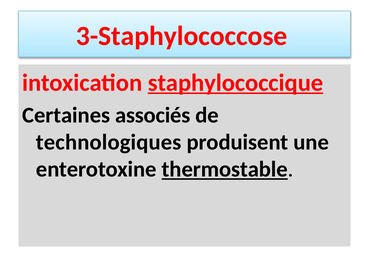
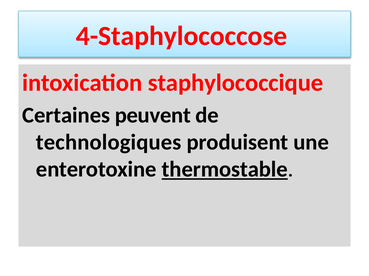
3-Staphylococcose: 3-Staphylococcose -> 4-Staphylococcose
staphylococcique underline: present -> none
associés: associés -> peuvent
